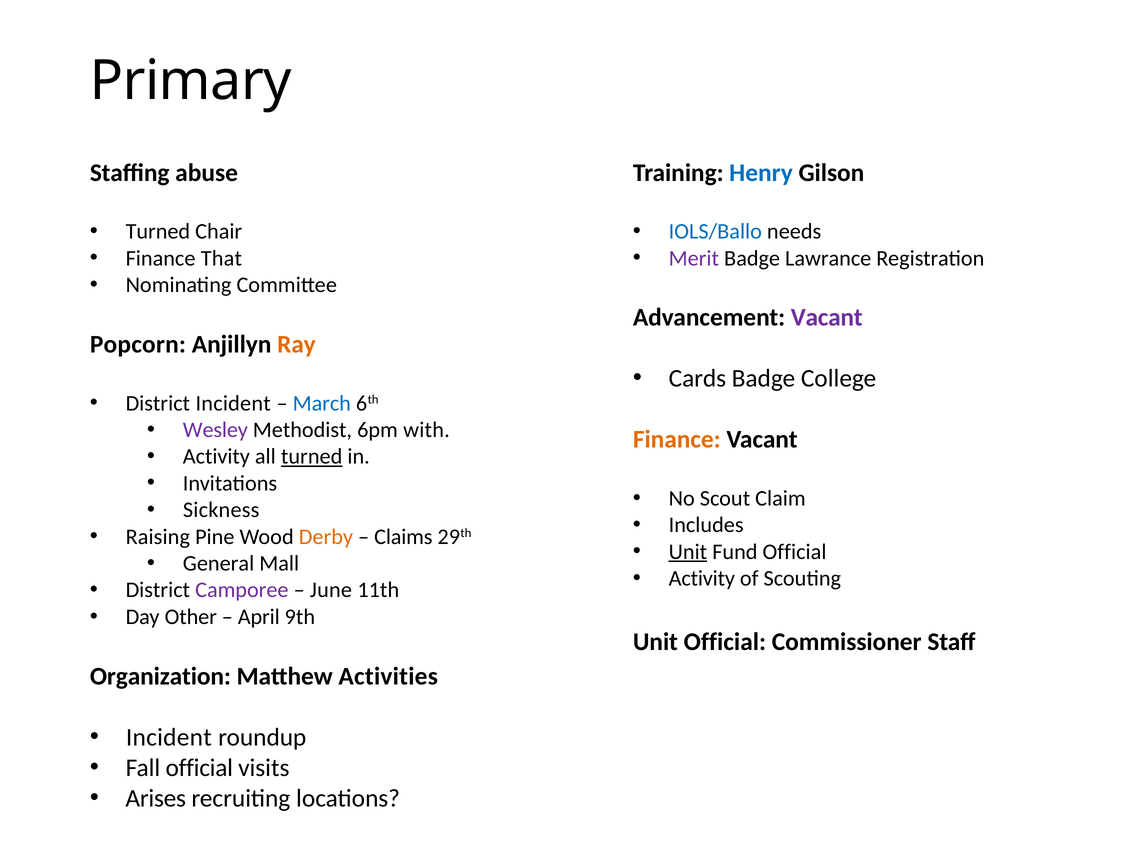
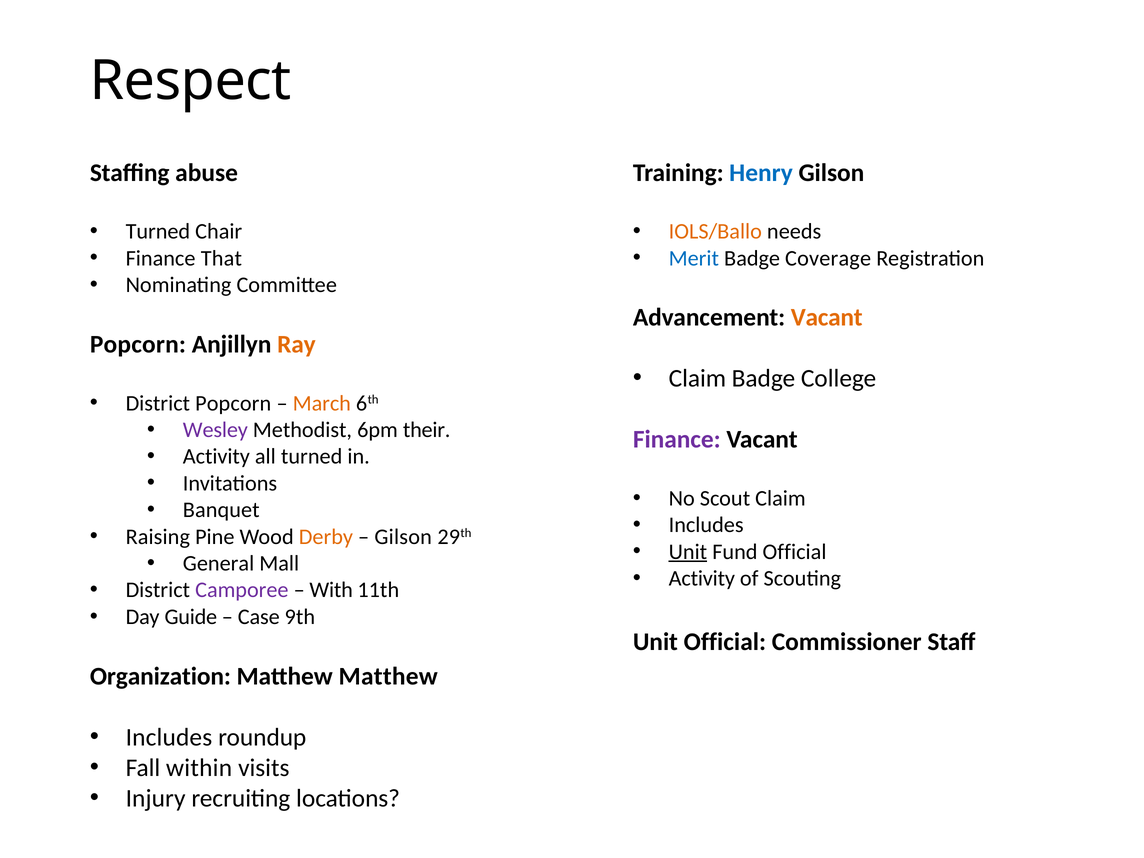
Primary: Primary -> Respect
IOLS/Ballo colour: blue -> orange
Merit colour: purple -> blue
Lawrance: Lawrance -> Coverage
Vacant at (827, 318) colour: purple -> orange
Cards at (697, 379): Cards -> Claim
District Incident: Incident -> Popcorn
March colour: blue -> orange
with: with -> their
Finance at (677, 440) colour: orange -> purple
turned at (312, 457) underline: present -> none
Sickness: Sickness -> Banquet
Claims at (403, 537): Claims -> Gilson
June: June -> With
Other: Other -> Guide
April: April -> Case
Matthew Activities: Activities -> Matthew
Incident at (169, 737): Incident -> Includes
Fall official: official -> within
Arises: Arises -> Injury
